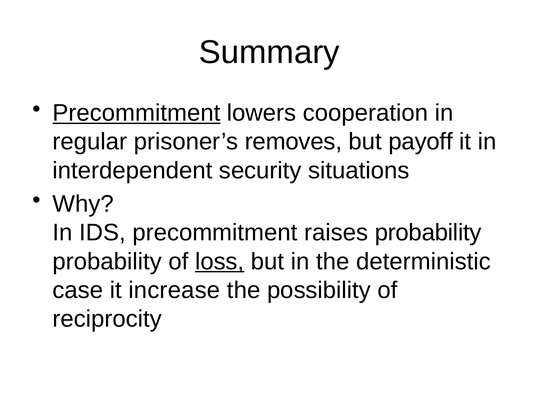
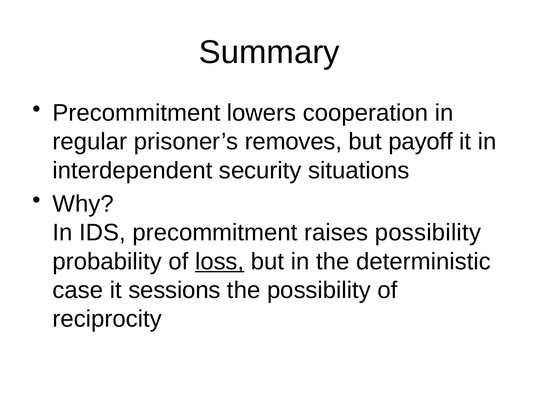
Precommitment at (136, 113) underline: present -> none
raises probability: probability -> possibility
increase: increase -> sessions
